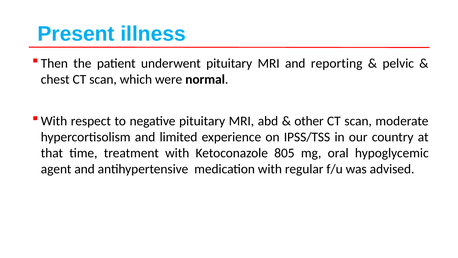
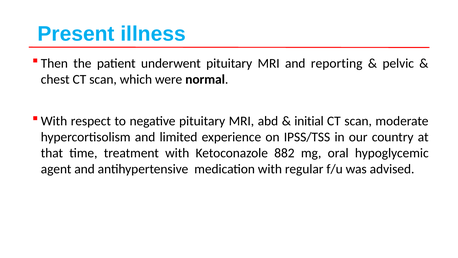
other: other -> initial
805: 805 -> 882
